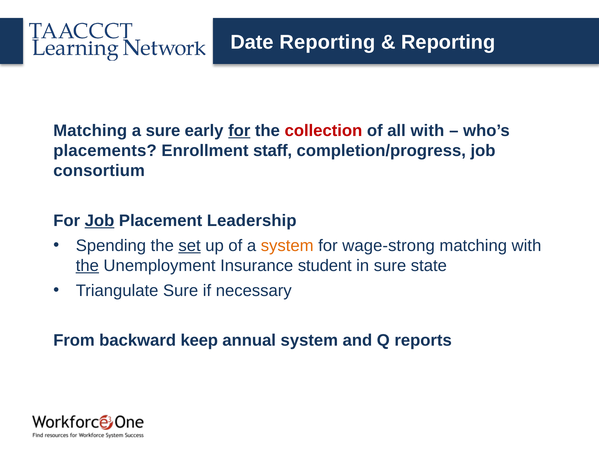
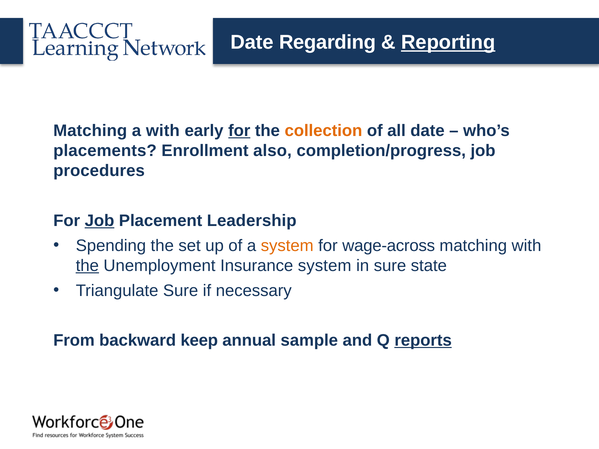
Date Reporting: Reporting -> Regarding
Reporting at (448, 42) underline: none -> present
a sure: sure -> with
collection colour: red -> orange
all with: with -> date
staff: staff -> also
consortium: consortium -> procedures
set underline: present -> none
wage-strong: wage-strong -> wage-across
Insurance student: student -> system
annual system: system -> sample
reports underline: none -> present
